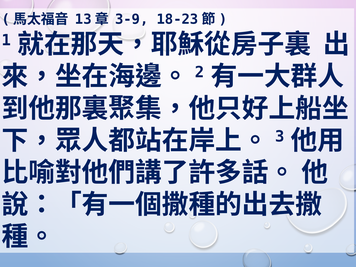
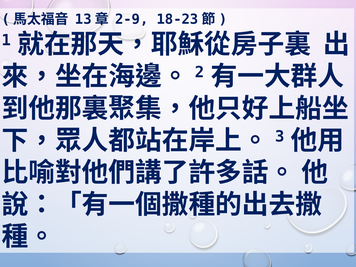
3-9: 3-9 -> 2-9
